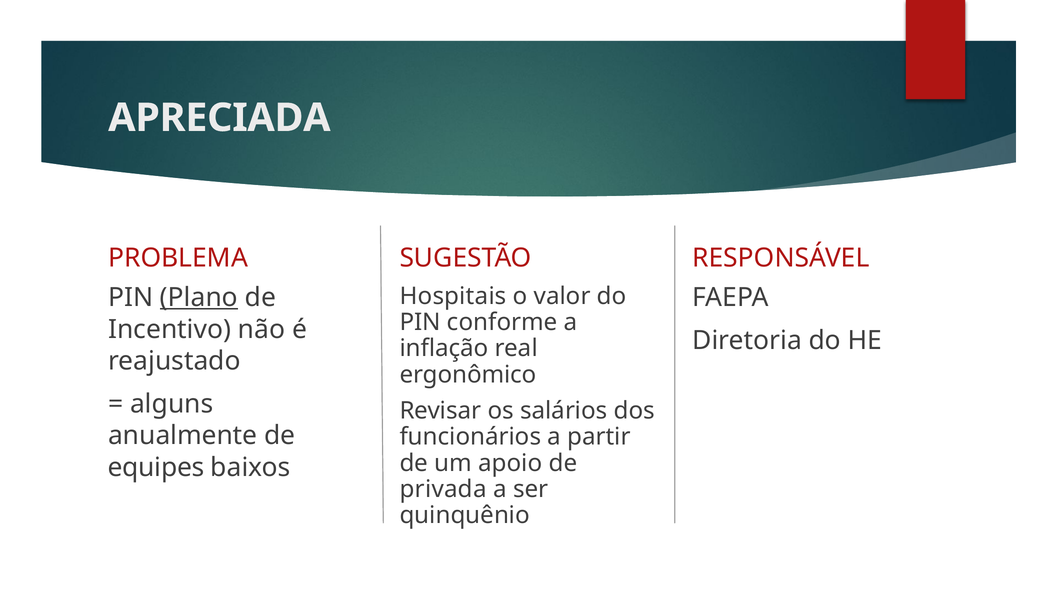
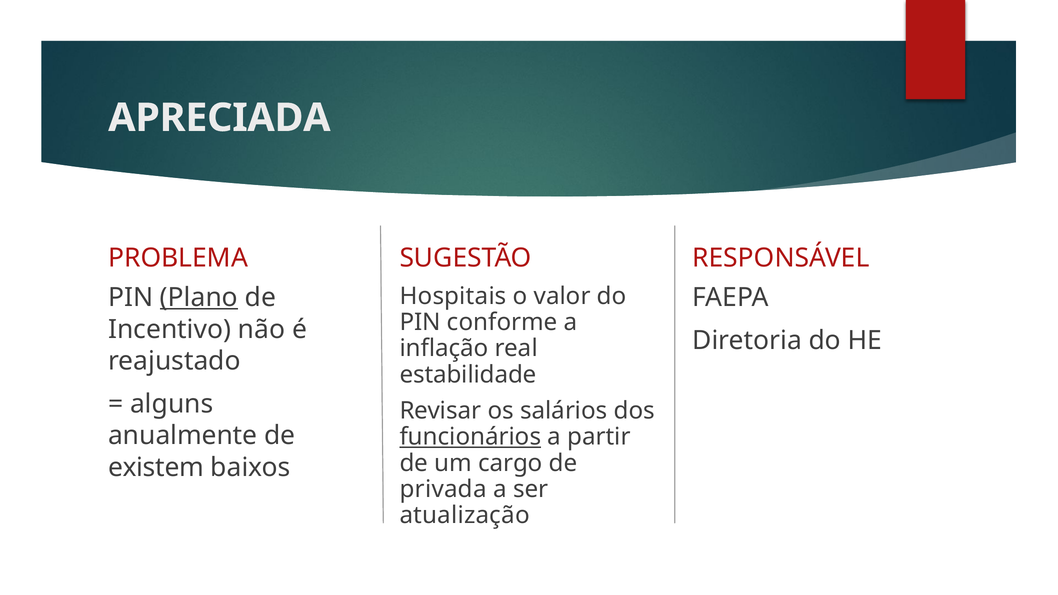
ergonômico: ergonômico -> estabilidade
funcionários underline: none -> present
apoio: apoio -> cargo
equipes: equipes -> existem
quinquênio: quinquênio -> atualização
